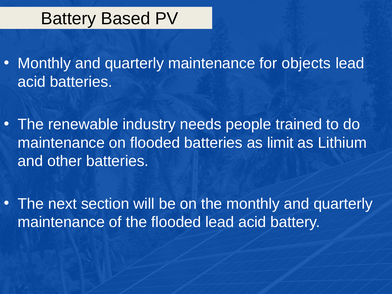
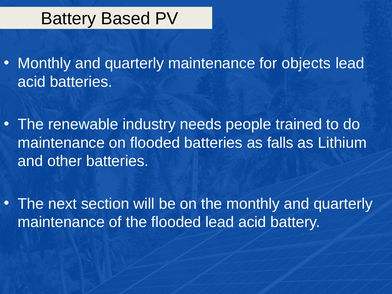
limit: limit -> falls
